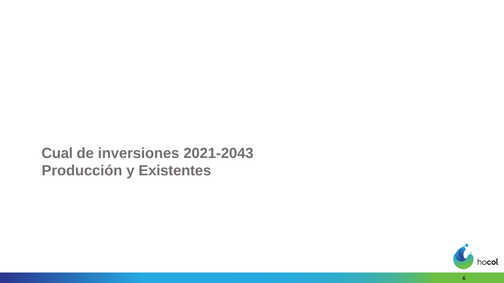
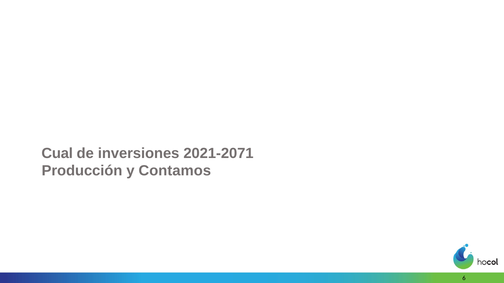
2021-2043: 2021-2043 -> 2021-2071
Existentes: Existentes -> Contamos
